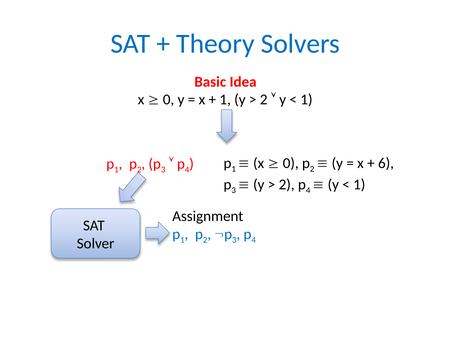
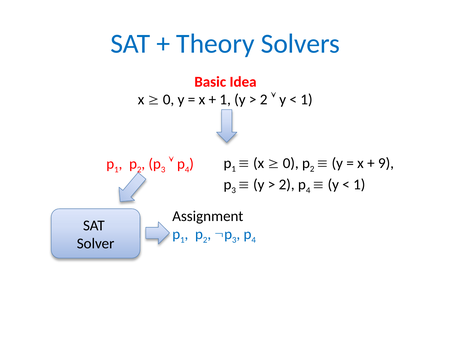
6: 6 -> 9
